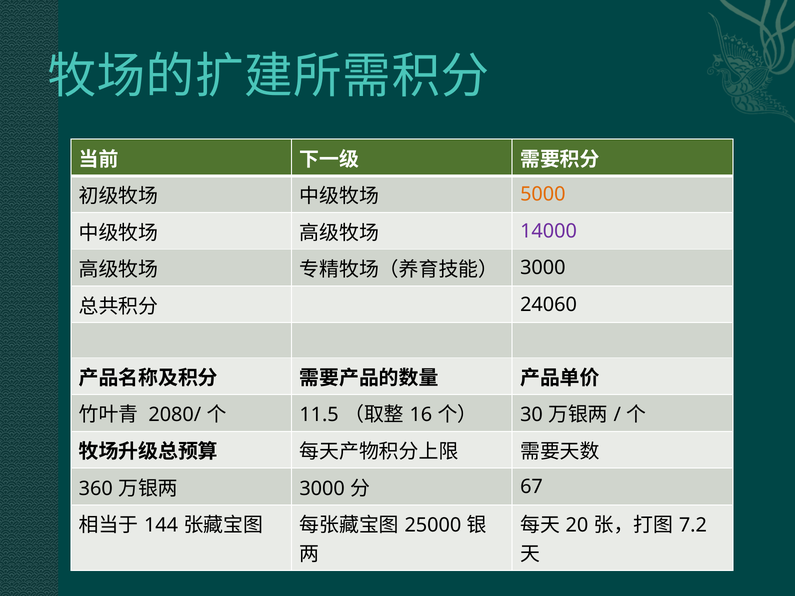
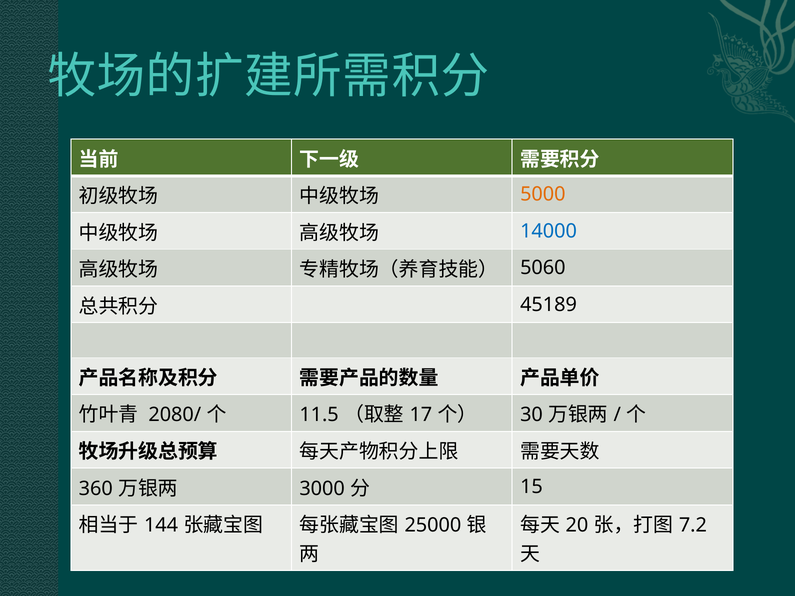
14000 colour: purple -> blue
3000 at (543, 268): 3000 -> 5060
24060: 24060 -> 45189
16: 16 -> 17
67: 67 -> 15
